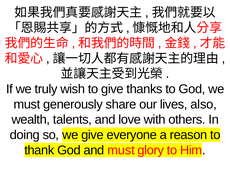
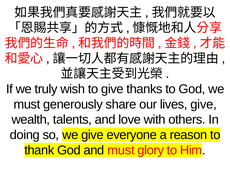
lives also: also -> give
